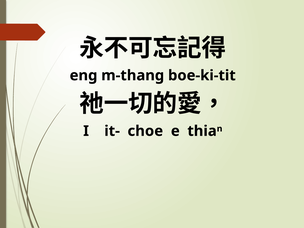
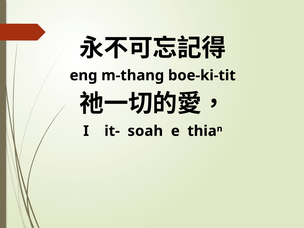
choe: choe -> soah
